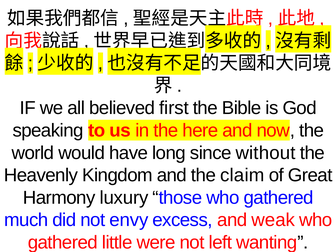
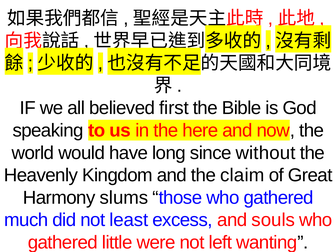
luxury: luxury -> slums
envy: envy -> least
weak: weak -> souls
